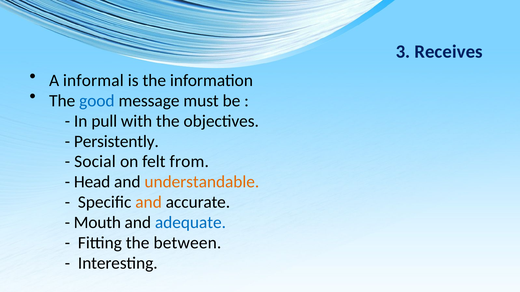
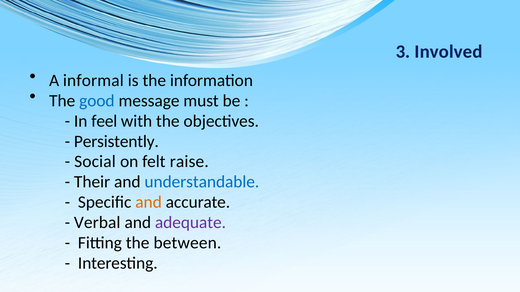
Receives: Receives -> Involved
pull: pull -> feel
from: from -> raise
Head: Head -> Their
understandable colour: orange -> blue
Mouth: Mouth -> Verbal
adequate colour: blue -> purple
